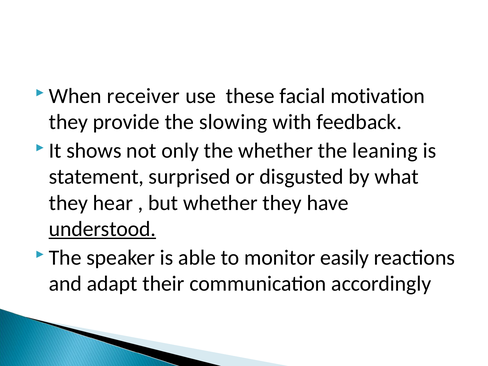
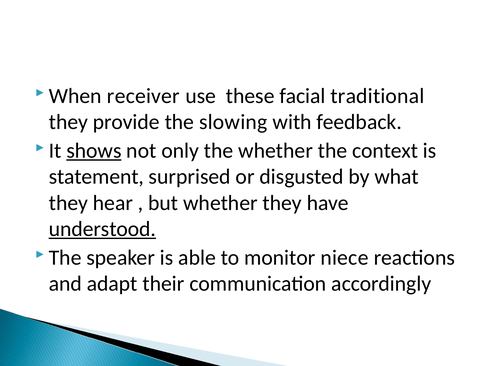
motivation: motivation -> traditional
shows underline: none -> present
leaning: leaning -> context
easily: easily -> niece
